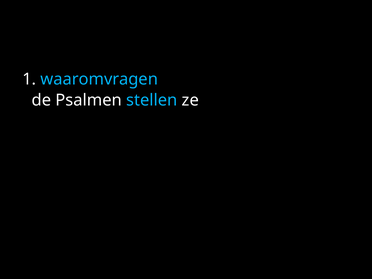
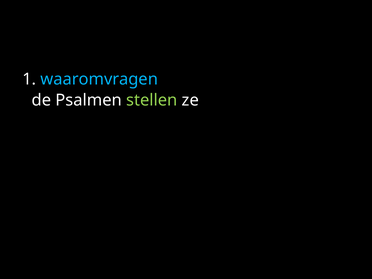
stellen colour: light blue -> light green
